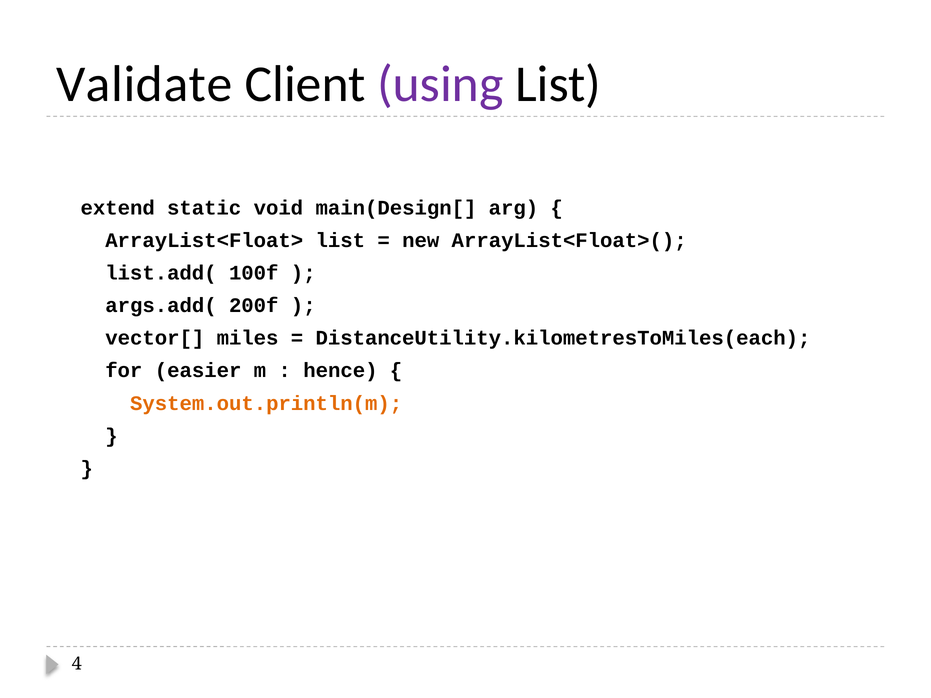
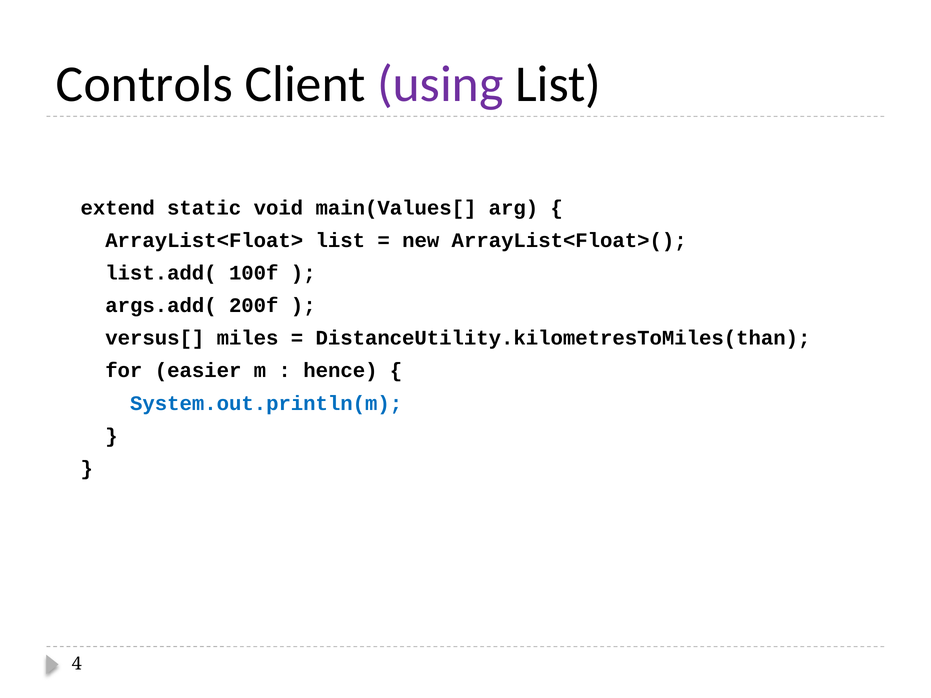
Validate: Validate -> Controls
main(Design[: main(Design[ -> main(Values[
vector[: vector[ -> versus[
DistanceUtility.kilometresToMiles(each: DistanceUtility.kilometresToMiles(each -> DistanceUtility.kilometresToMiles(than
System.out.println(m colour: orange -> blue
